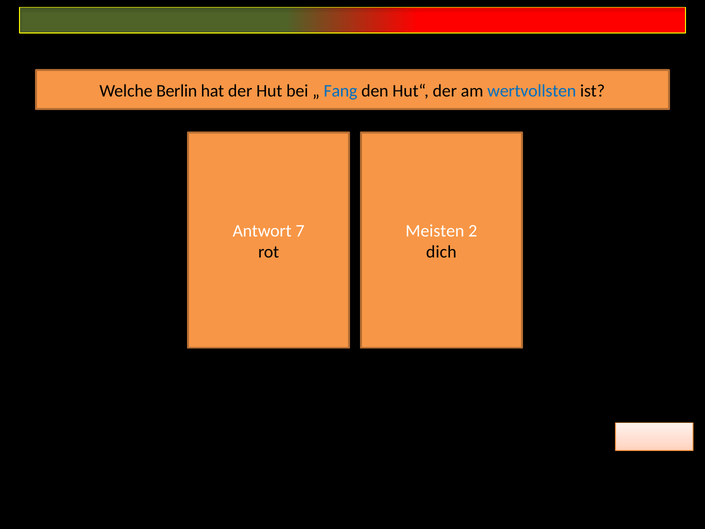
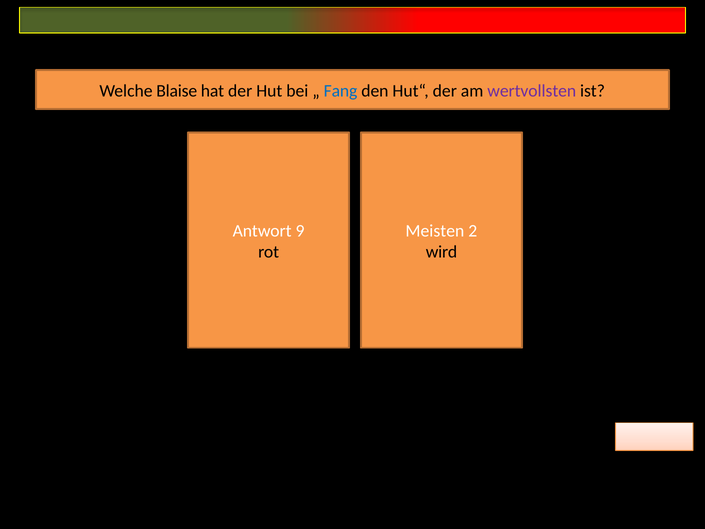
Berlin: Berlin -> Blaise
wertvollsten colour: blue -> purple
7: 7 -> 9
dich: dich -> wird
